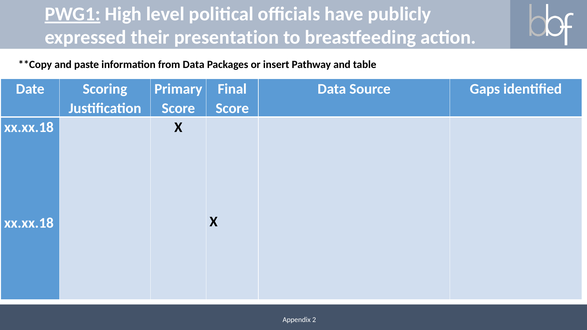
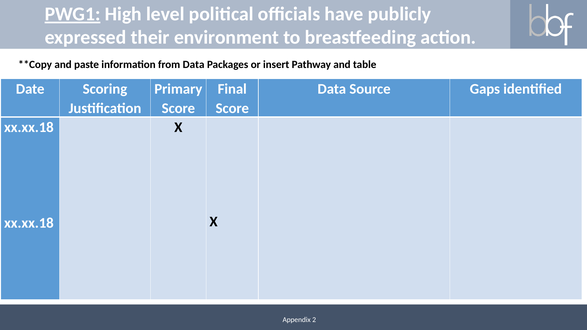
presentation: presentation -> environment
